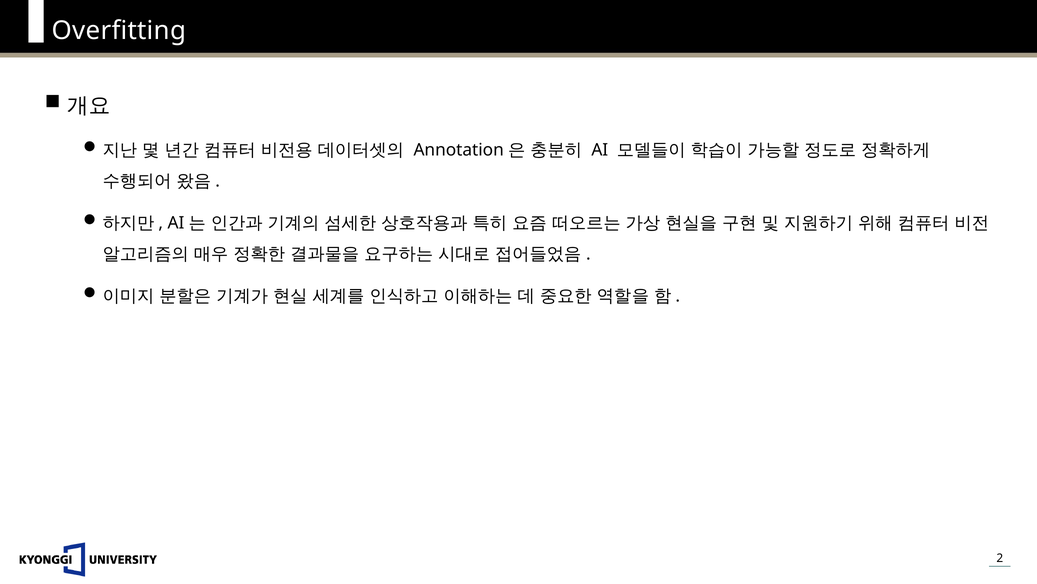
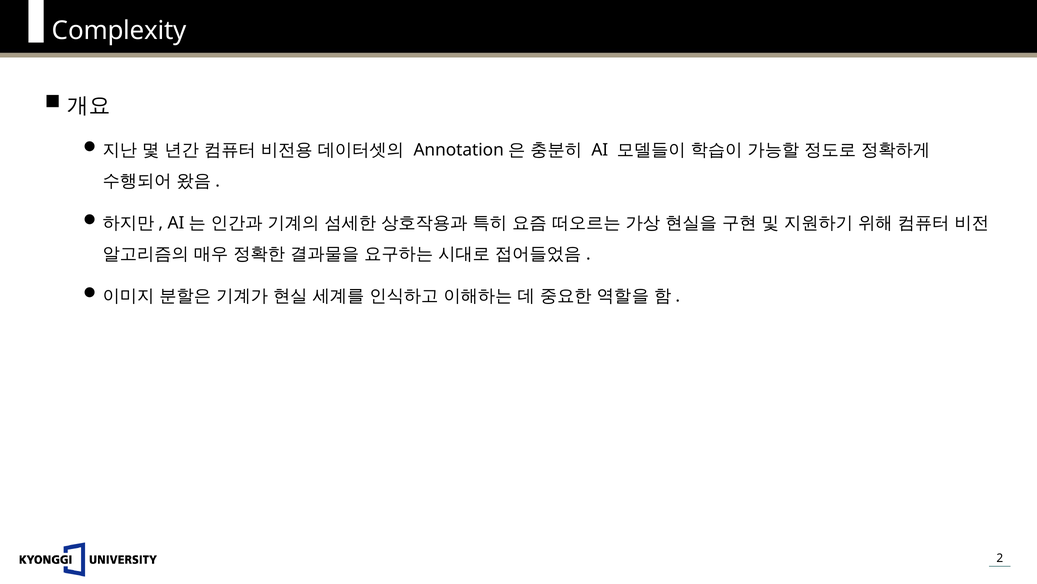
Overfitting: Overfitting -> Complexity
